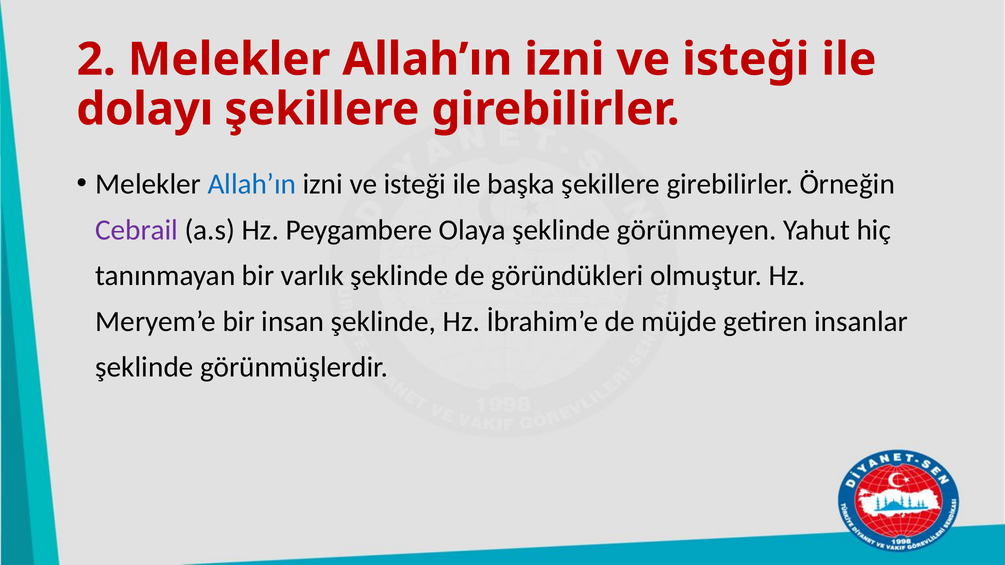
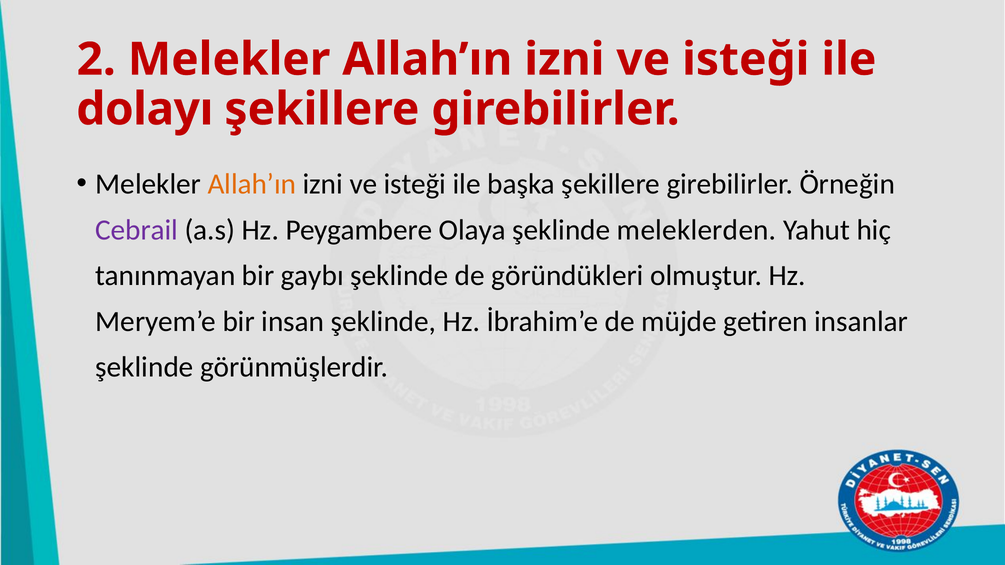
Allah’ın at (252, 184) colour: blue -> orange
görünmeyen: görünmeyen -> meleklerden
varlık: varlık -> gaybı
